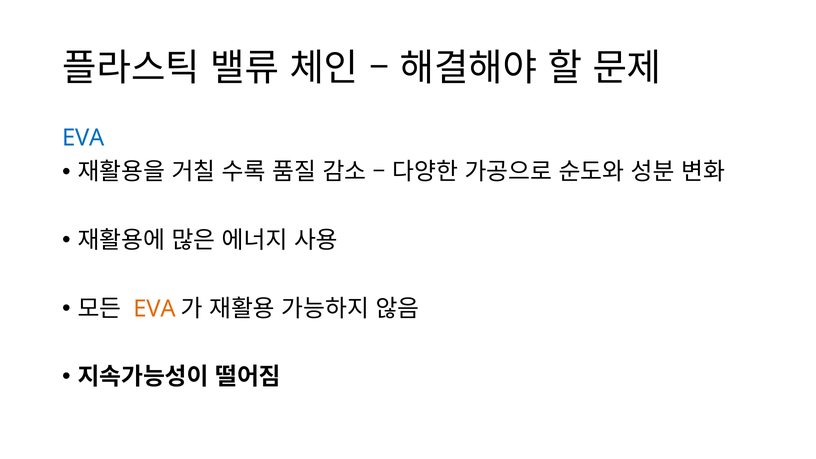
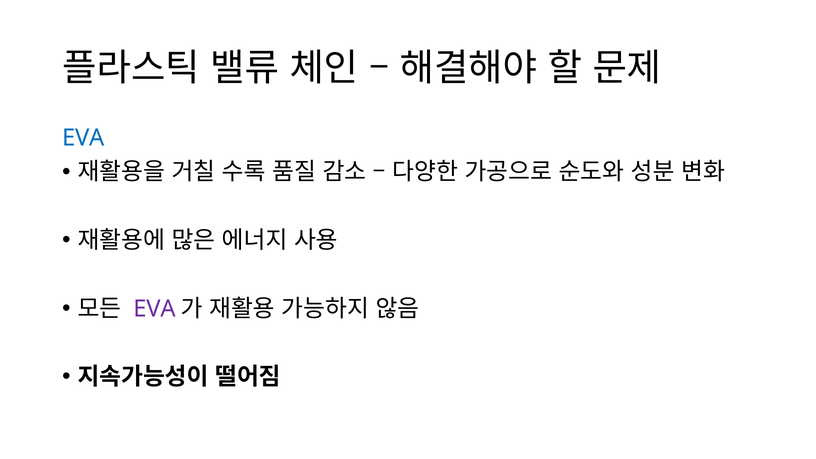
EVA at (154, 309) colour: orange -> purple
